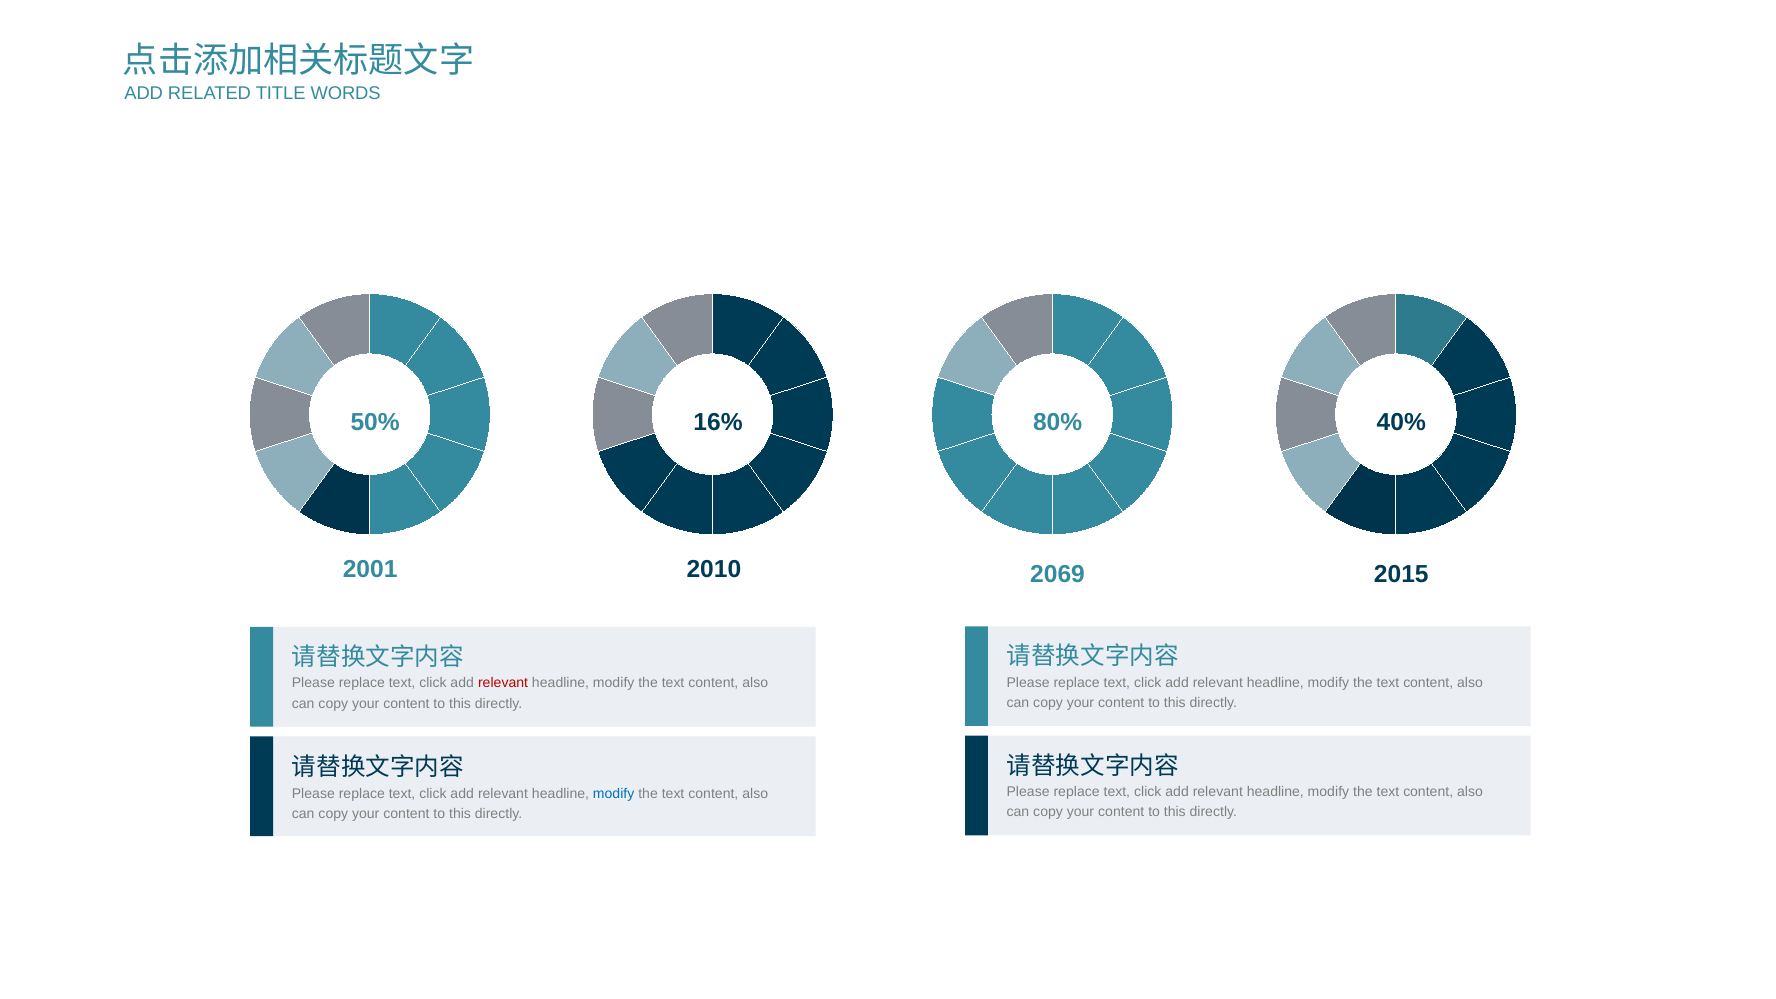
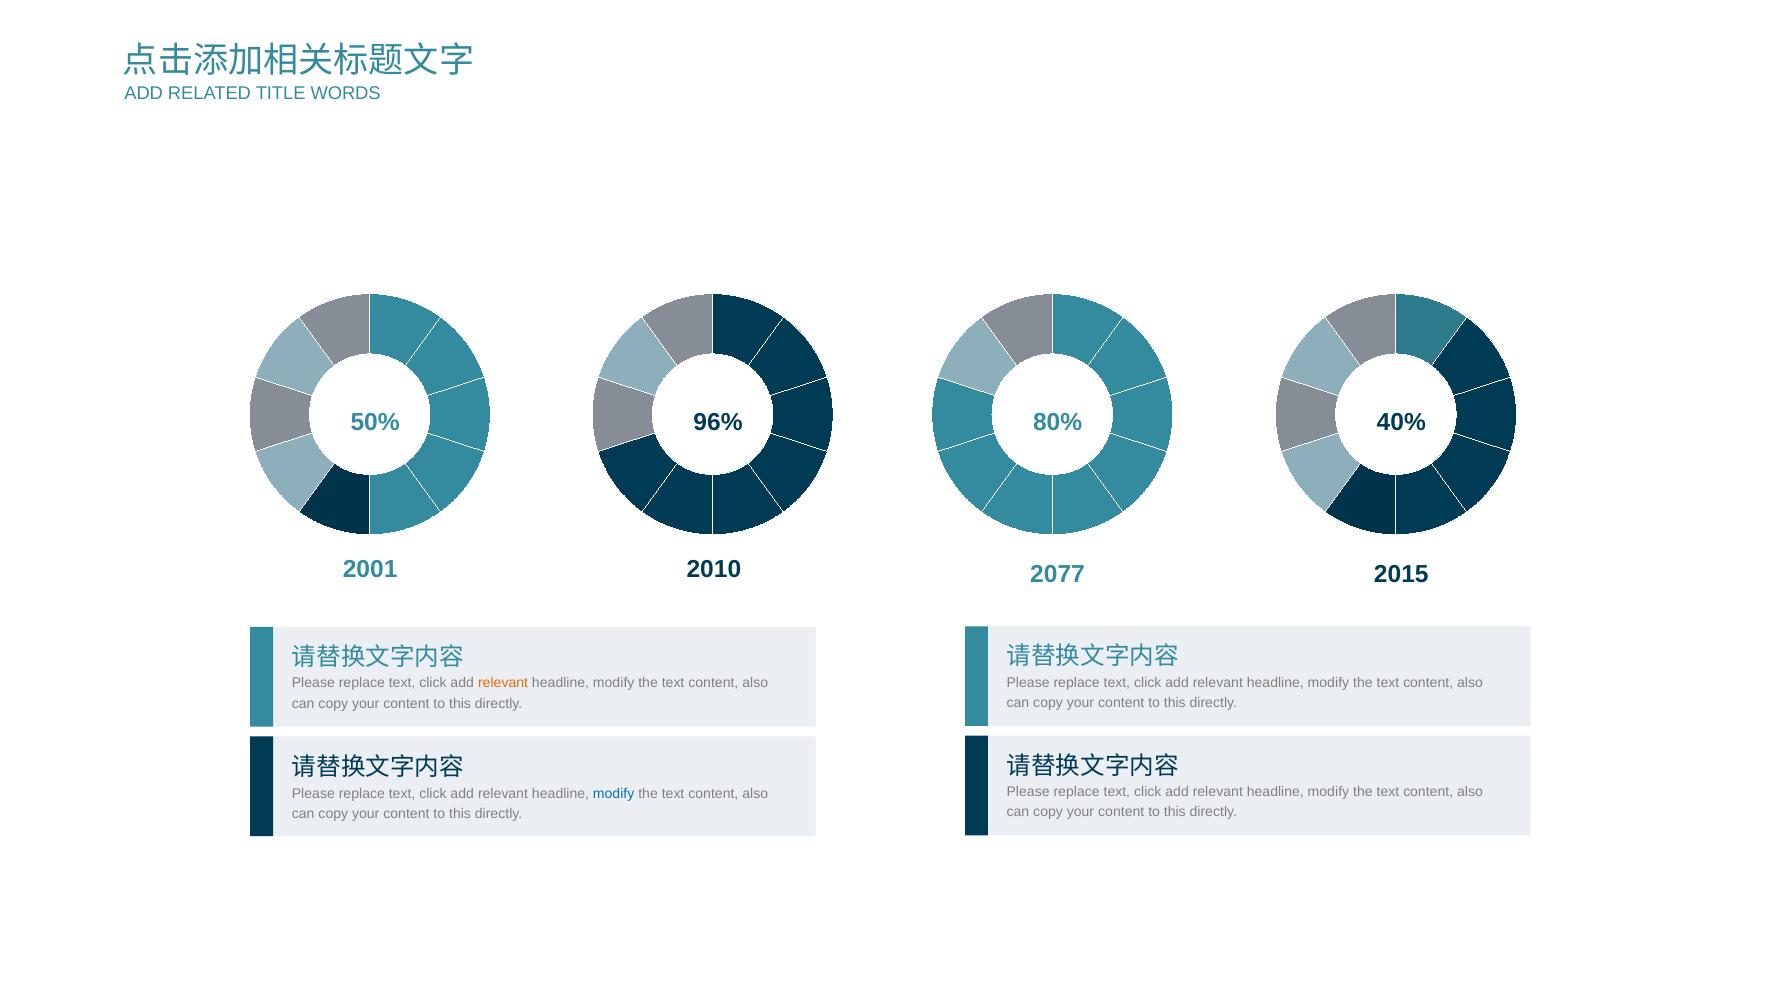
16%: 16% -> 96%
2069: 2069 -> 2077
relevant at (503, 683) colour: red -> orange
